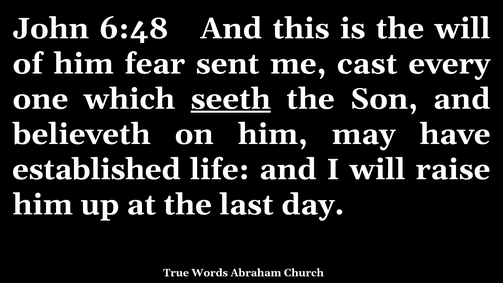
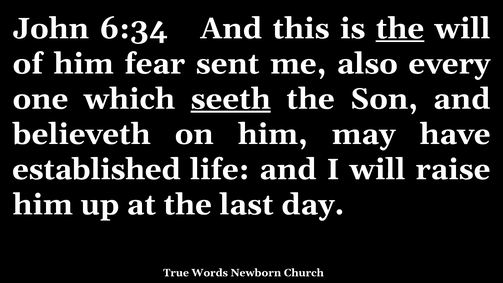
6:48: 6:48 -> 6:34
the at (400, 29) underline: none -> present
cast: cast -> also
Abraham: Abraham -> Newborn
